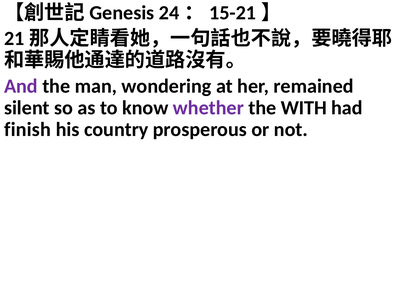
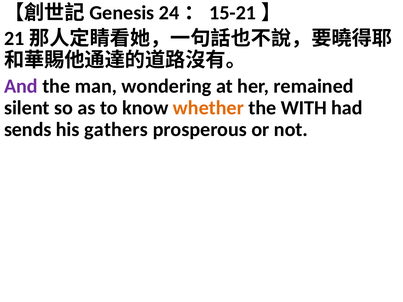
whether colour: purple -> orange
finish: finish -> sends
country: country -> gathers
